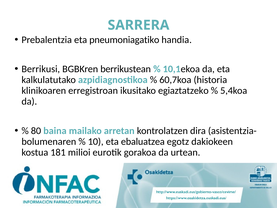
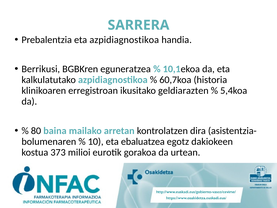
eta pneumoniagatiko: pneumoniagatiko -> azpidiagnostikoa
berrikustean: berrikustean -> eguneratzea
egiaztatzeko: egiaztatzeko -> geldiarazten
181: 181 -> 373
